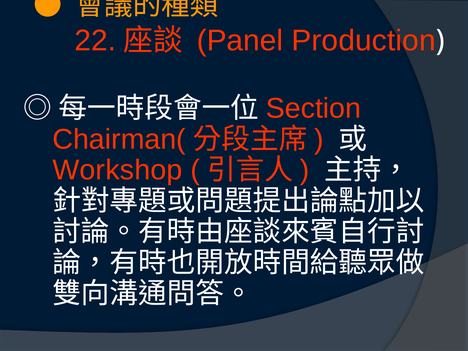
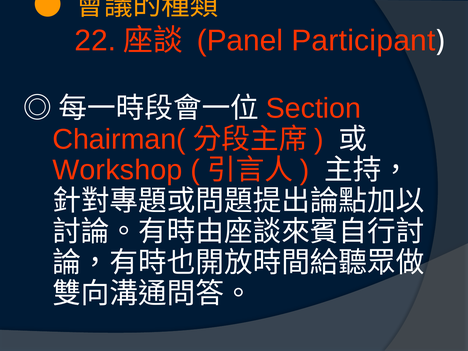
Production: Production -> Participant
